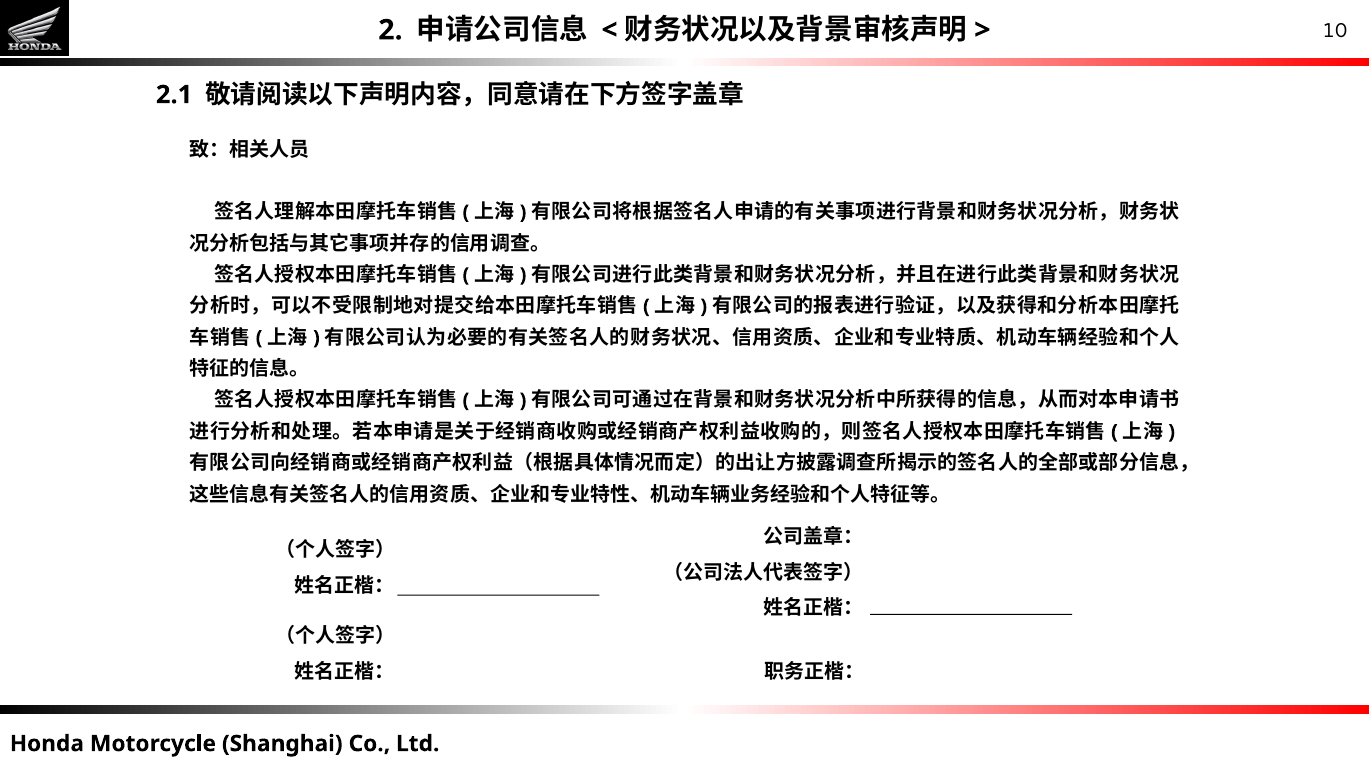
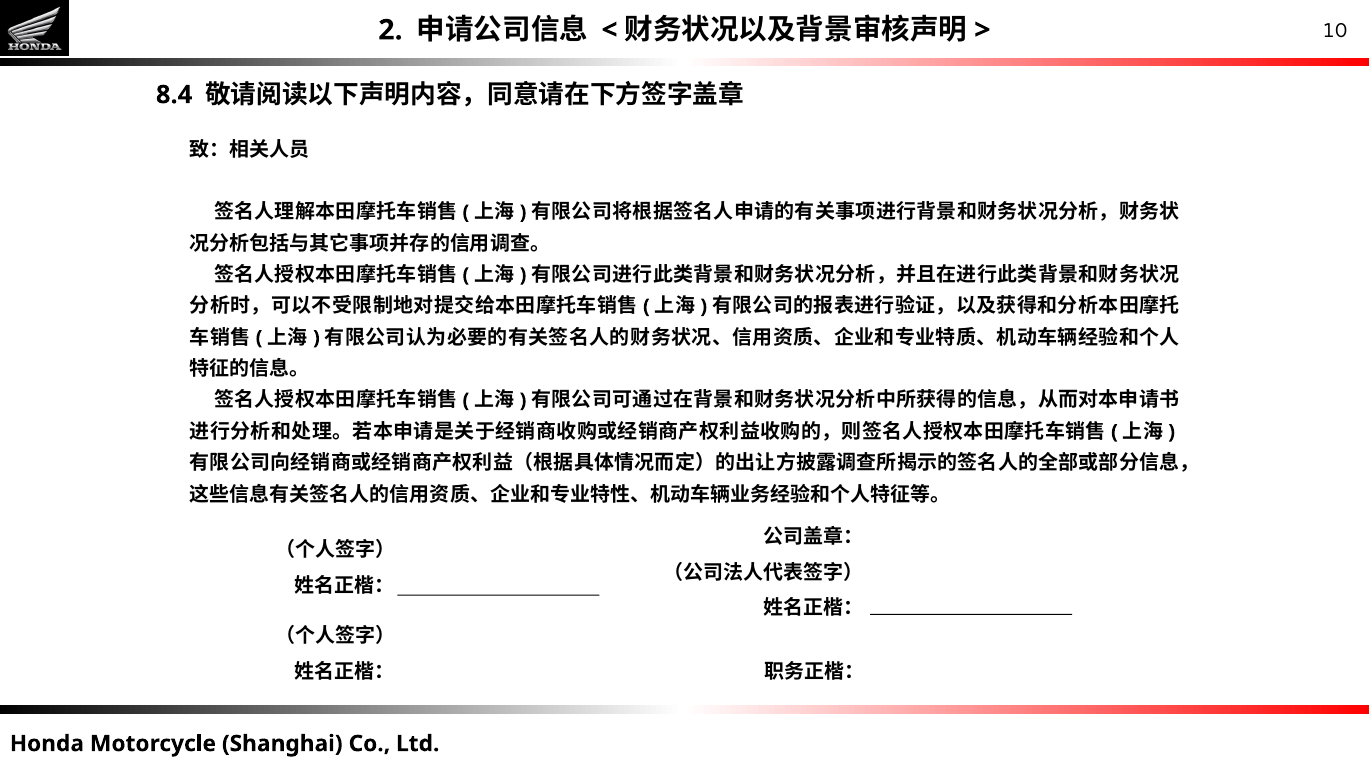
2.1: 2.1 -> 8.4
